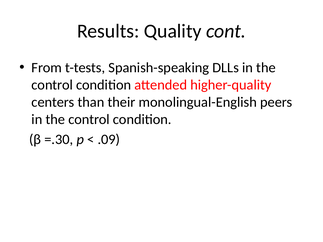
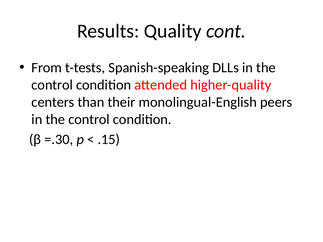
.09: .09 -> .15
